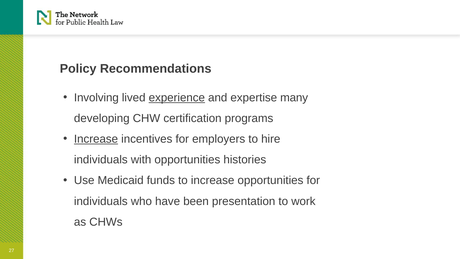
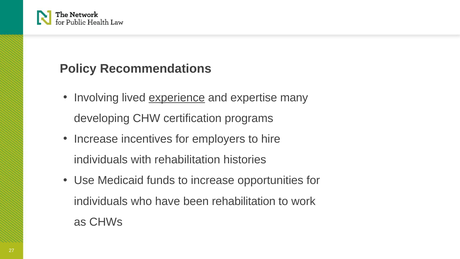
Increase at (96, 139) underline: present -> none
with opportunities: opportunities -> rehabilitation
been presentation: presentation -> rehabilitation
